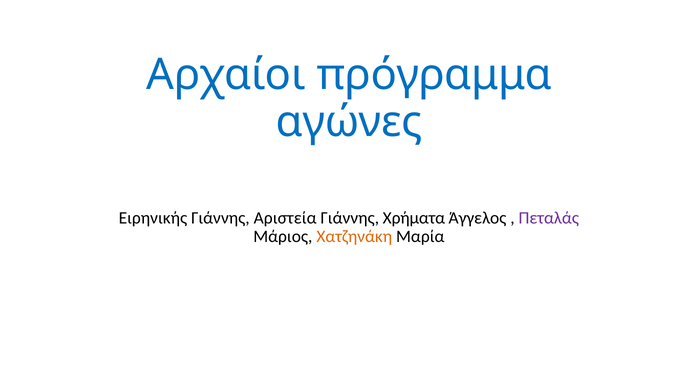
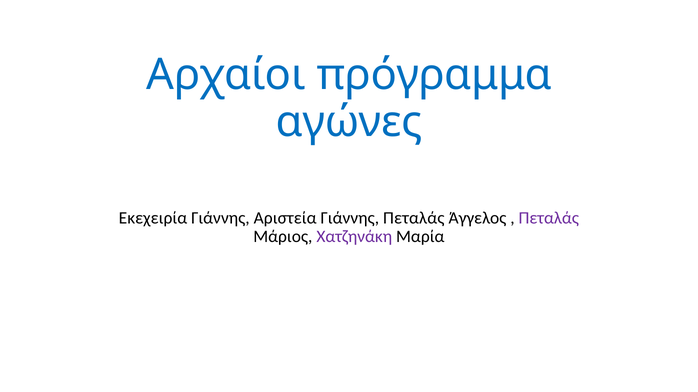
Ειρηνικής: Ειρηνικής -> Εκεχειρία
Γιάννης Χρήματα: Χρήματα -> Πεταλάς
Χατζηνάκη colour: orange -> purple
